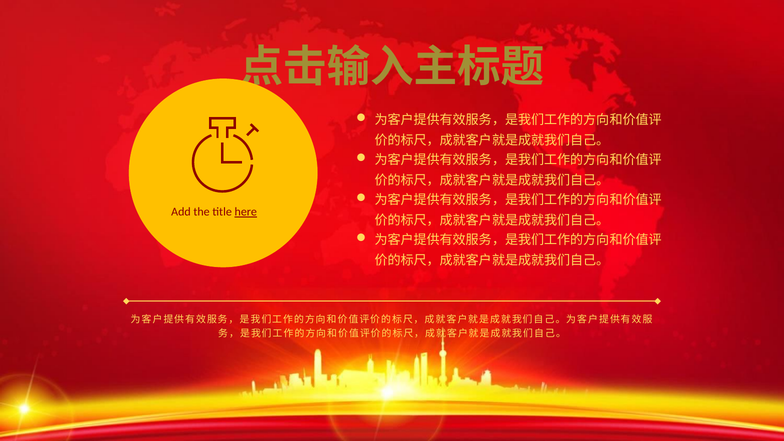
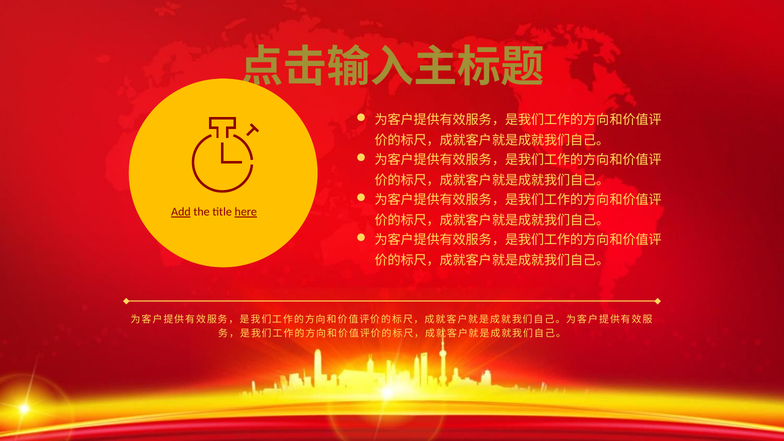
Add underline: none -> present
